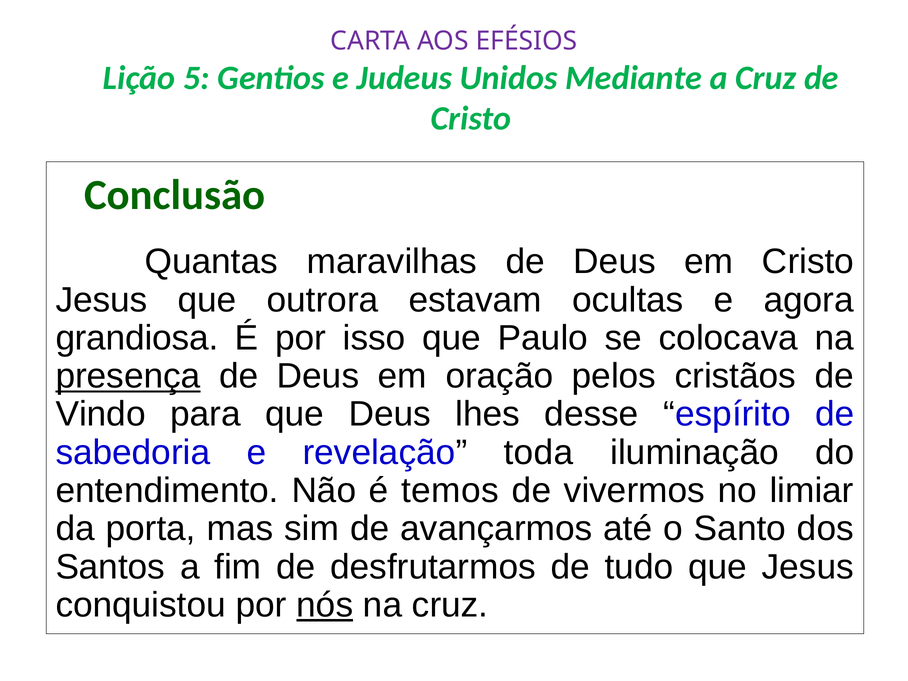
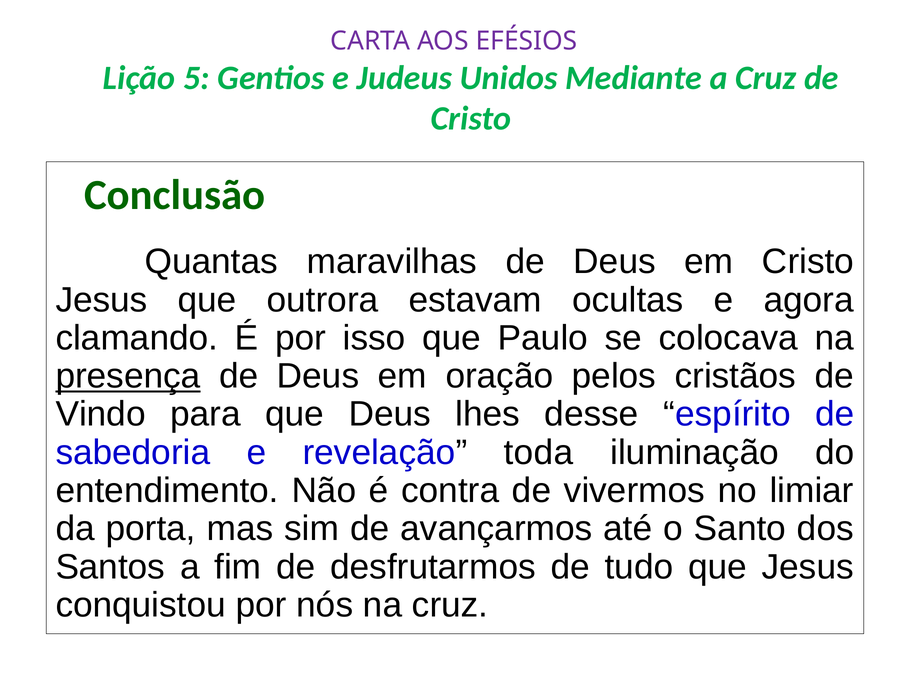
grandiosa: grandiosa -> clamando
temos: temos -> contra
nós underline: present -> none
